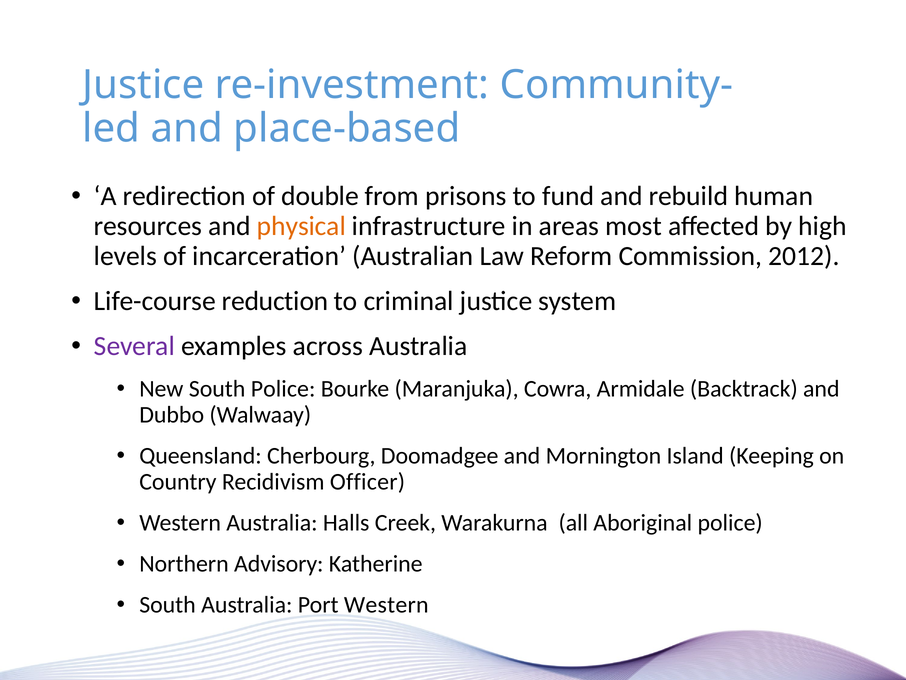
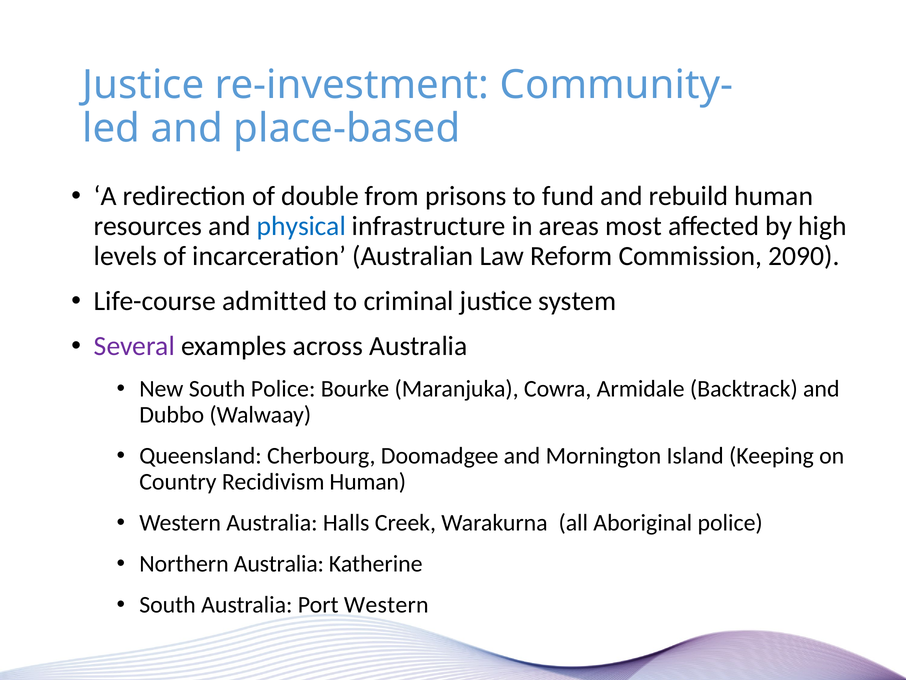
physical colour: orange -> blue
2012: 2012 -> 2090
reduction: reduction -> admitted
Recidivism Officer: Officer -> Human
Northern Advisory: Advisory -> Australia
